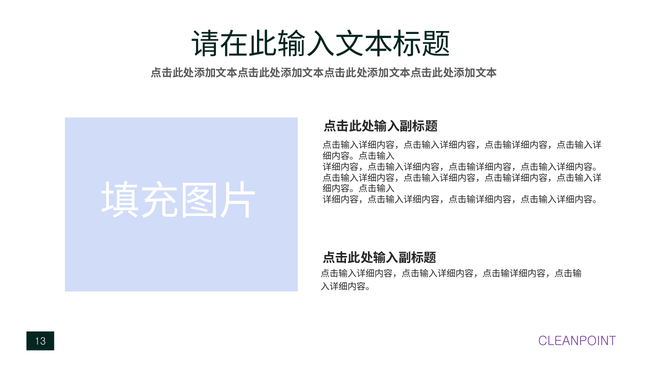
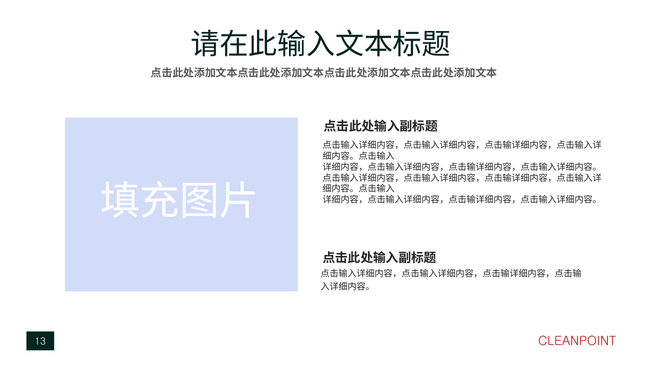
CLEANPOINT colour: purple -> red
